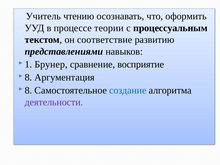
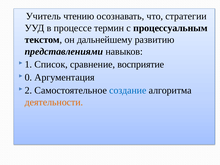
оформить: оформить -> стратегии
теории: теории -> термин
соответствие: соответствие -> дальнейшему
Брунер: Брунер -> Список
8 at (28, 77): 8 -> 0
8 at (28, 90): 8 -> 2
деятельности colour: purple -> orange
